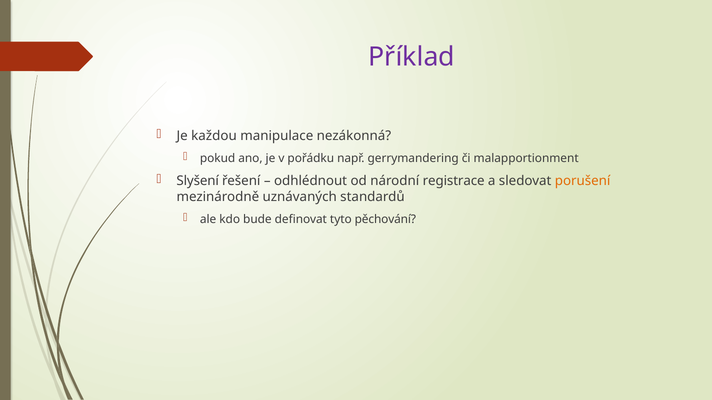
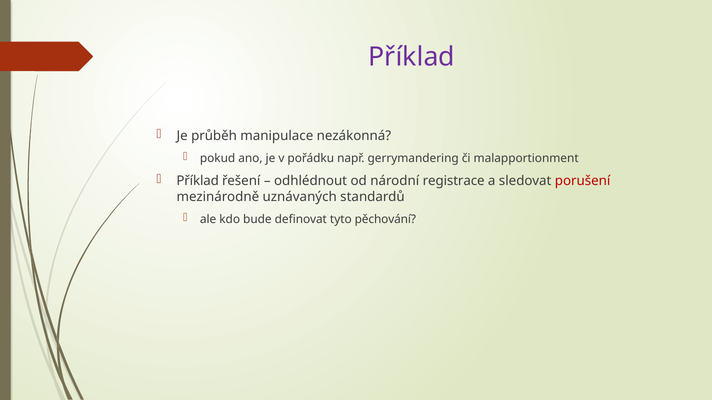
každou: každou -> průběh
Slyšení at (198, 181): Slyšení -> Příklad
porušení colour: orange -> red
